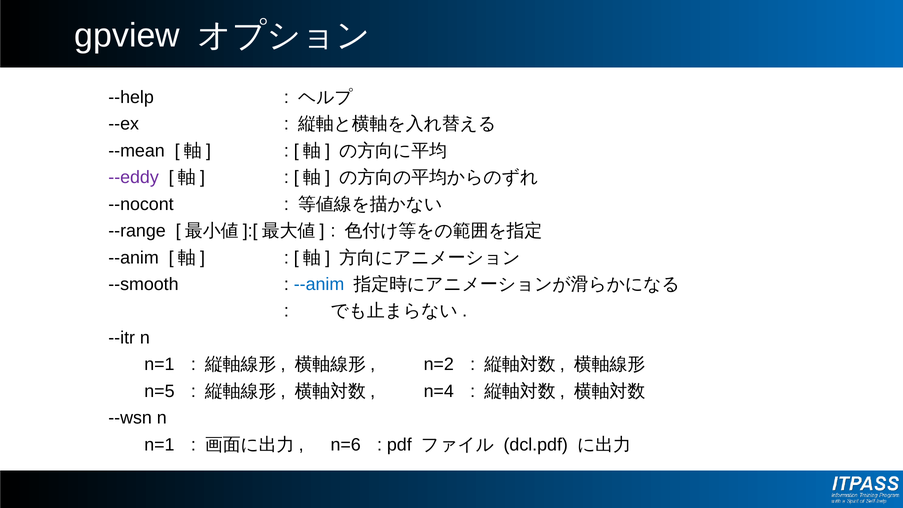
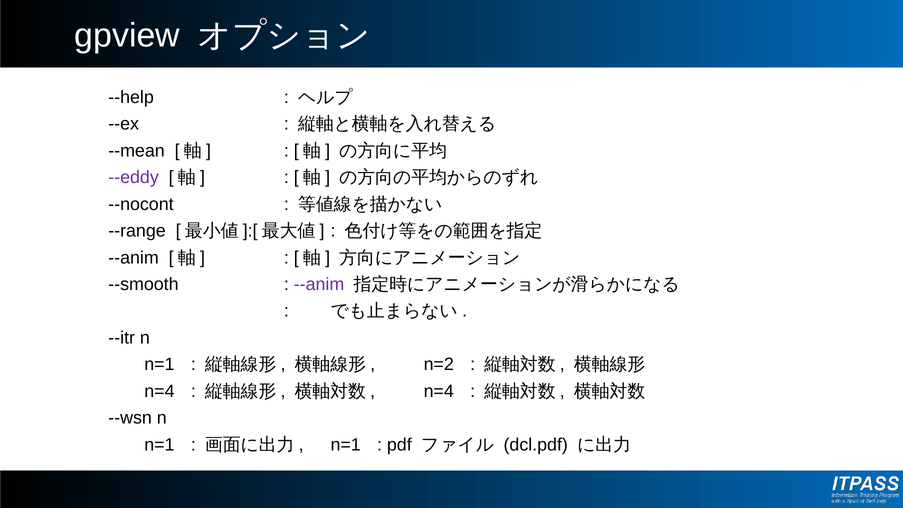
--anim at (319, 284) colour: blue -> purple
n=5 at (159, 391): n=5 -> n=4
n=6 at (346, 445): n=6 -> n=1
